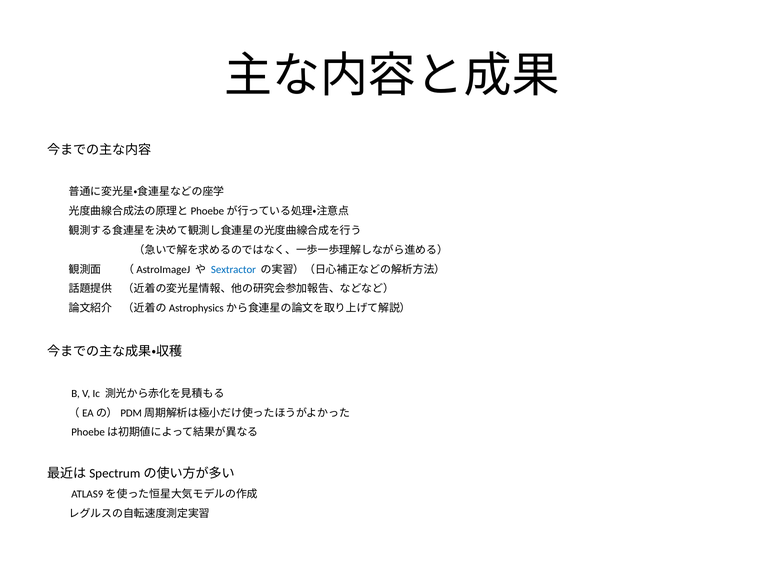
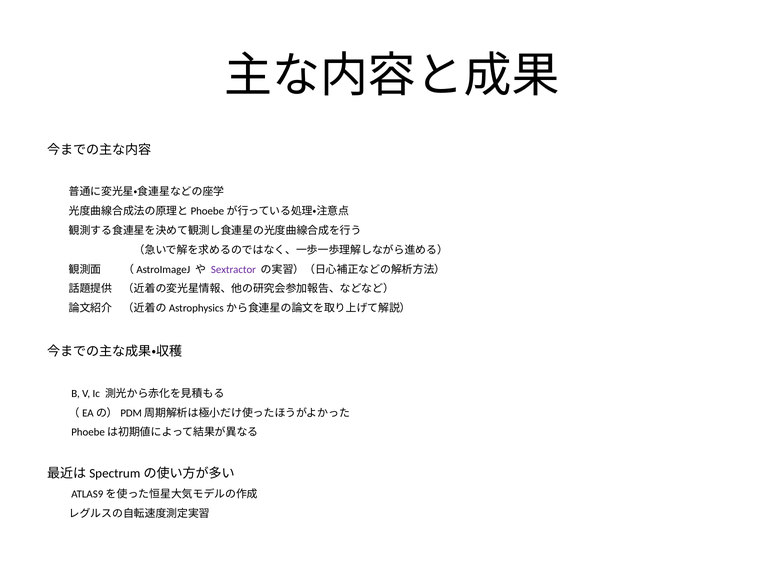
Sextractor colour: blue -> purple
